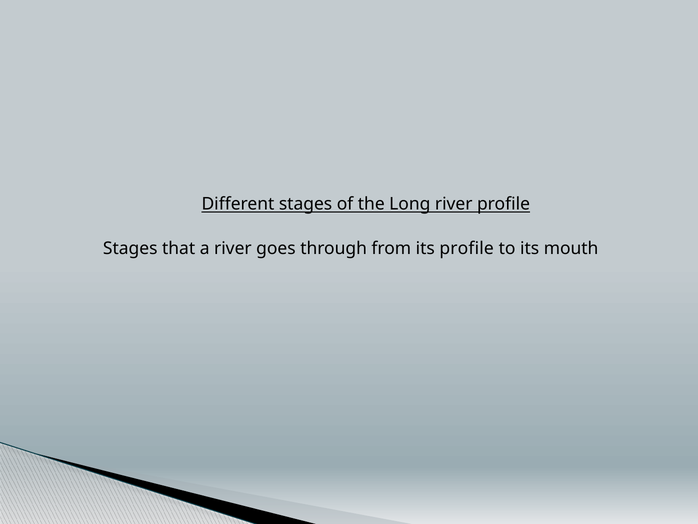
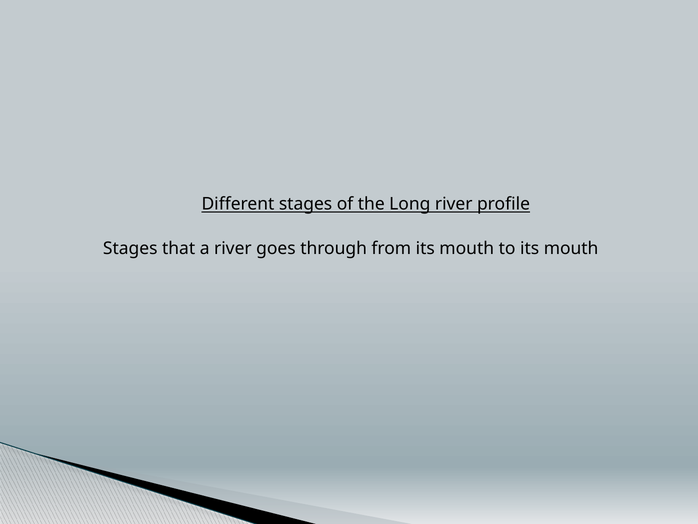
from its profile: profile -> mouth
